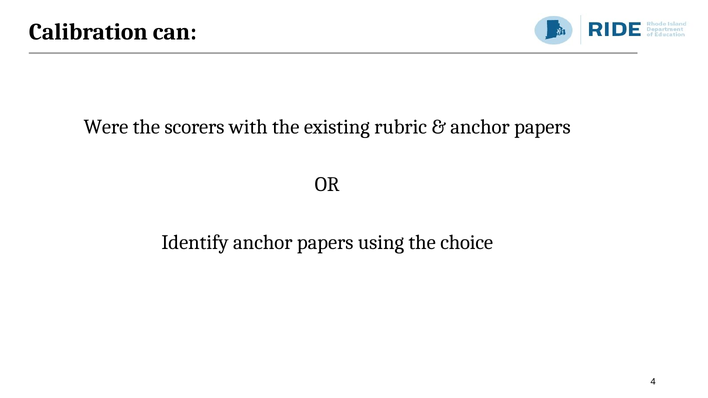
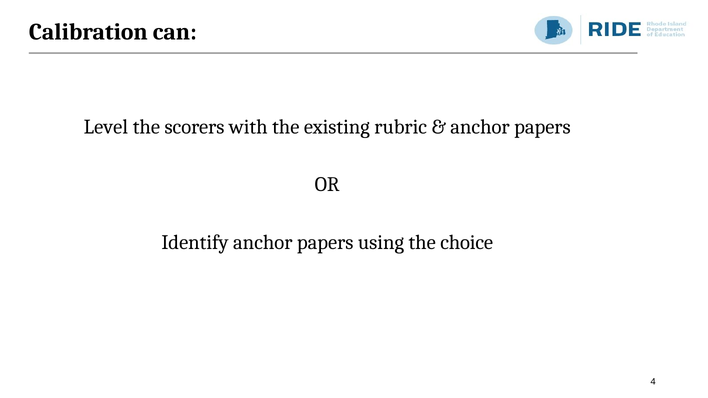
Were: Were -> Level
